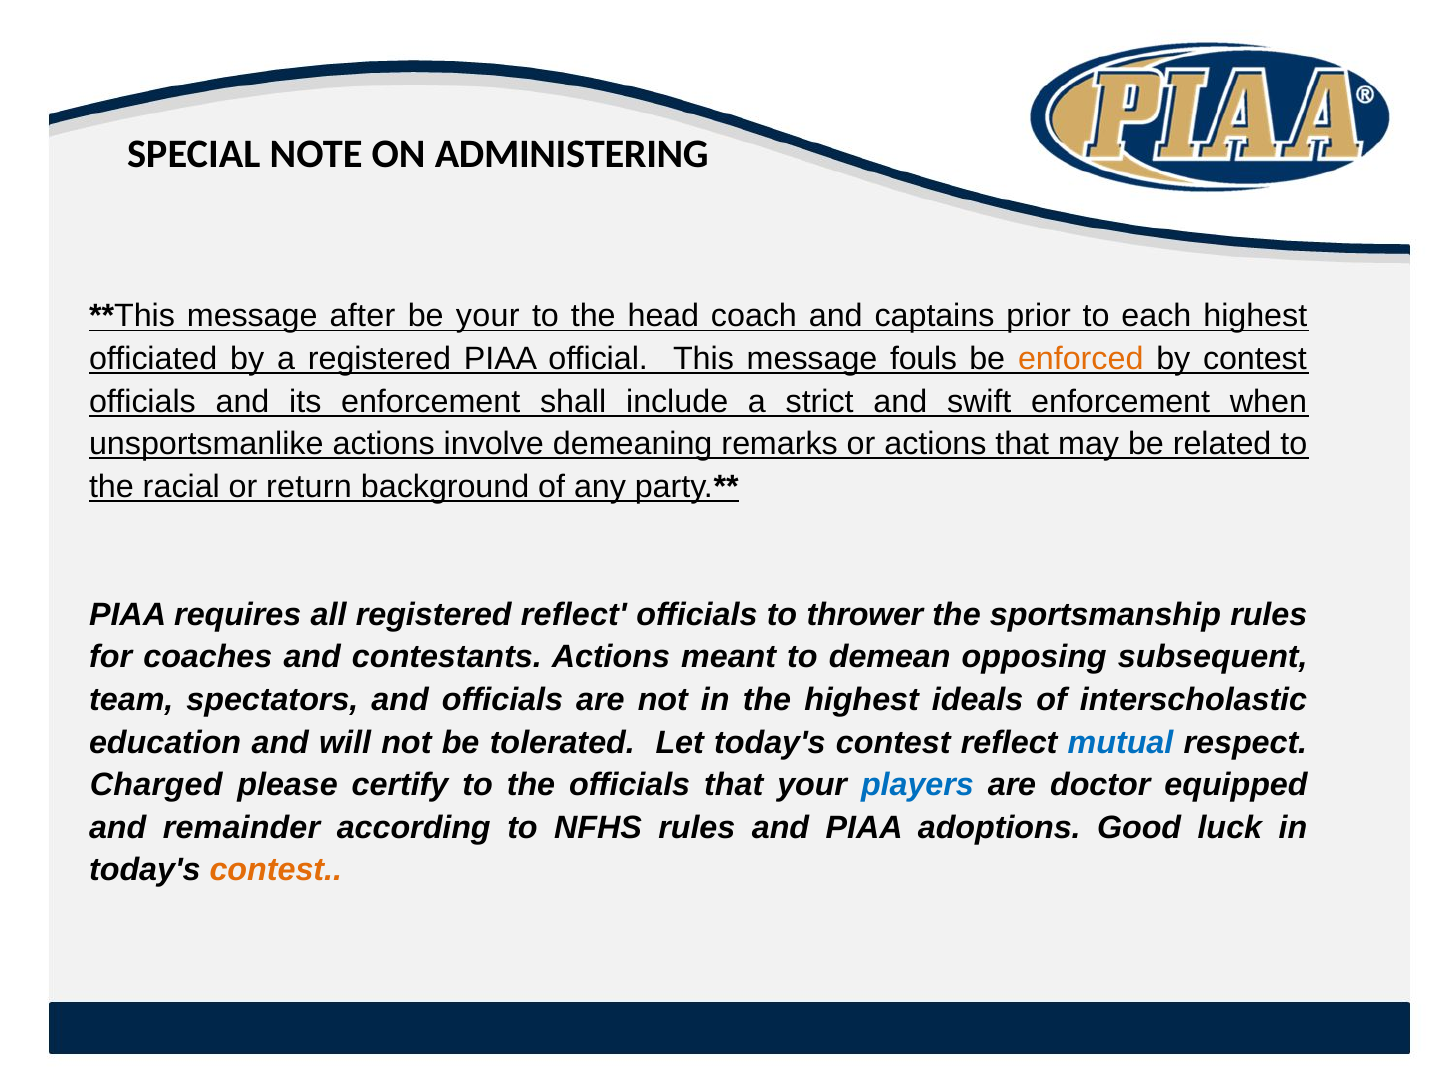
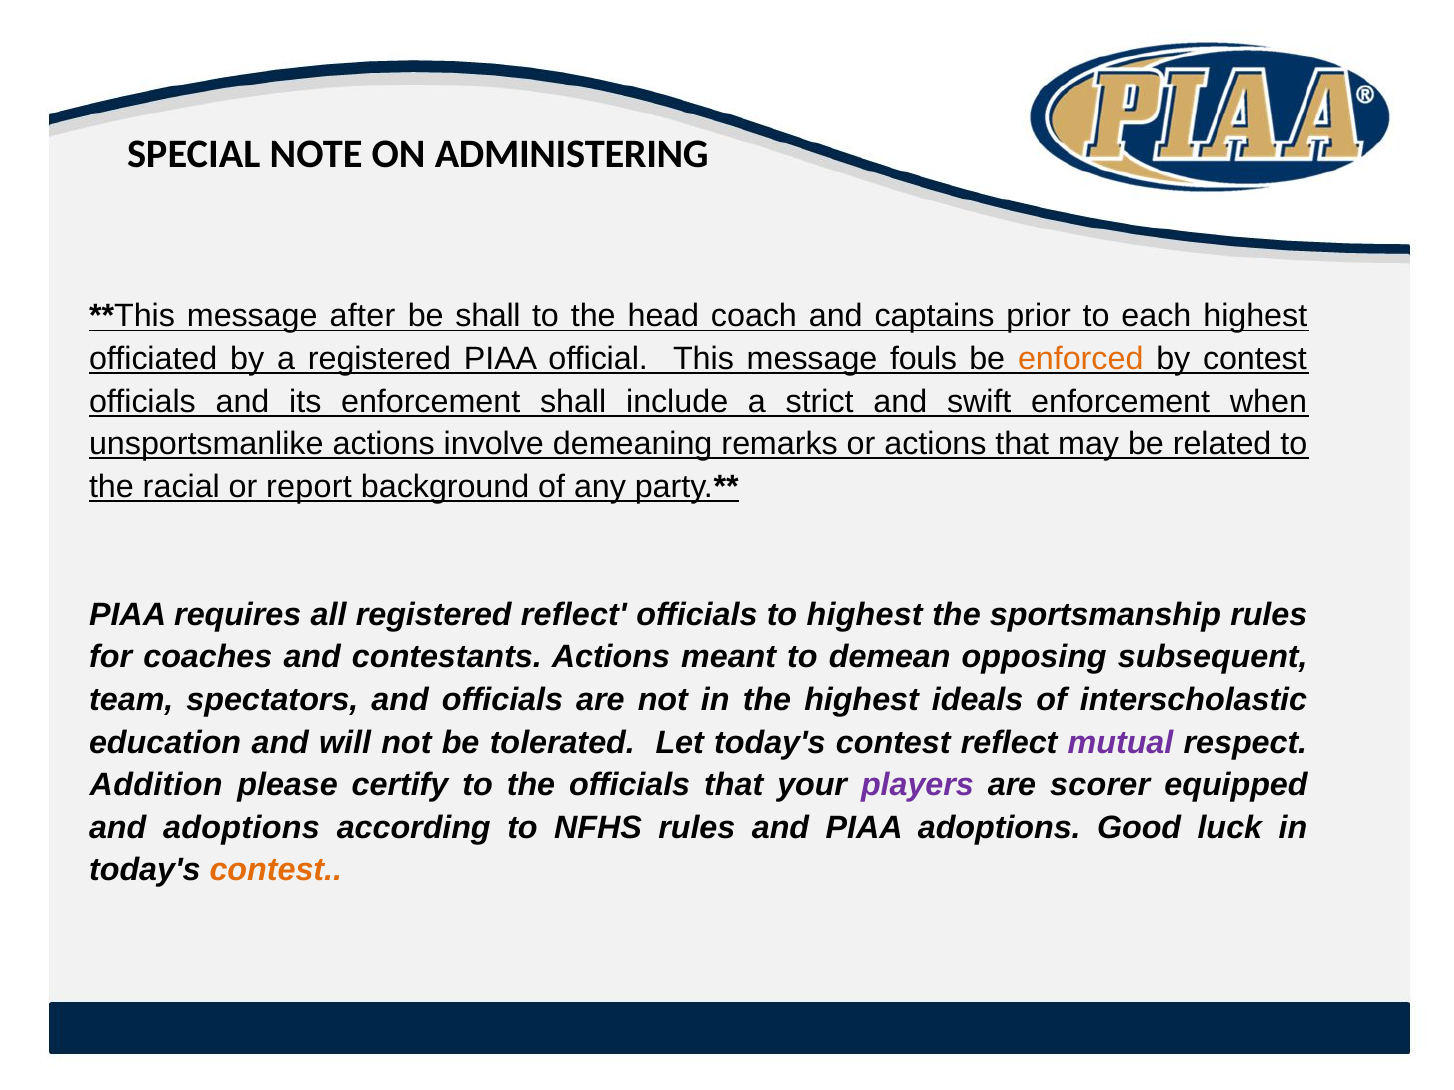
be your: your -> shall
return: return -> report
to thrower: thrower -> highest
mutual colour: blue -> purple
Charged: Charged -> Addition
players colour: blue -> purple
doctor: doctor -> scorer
and remainder: remainder -> adoptions
